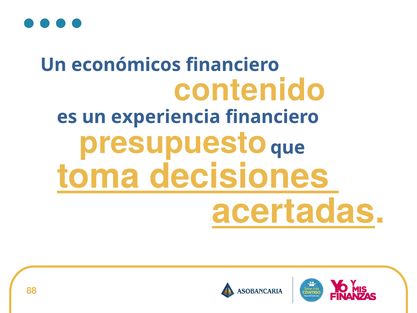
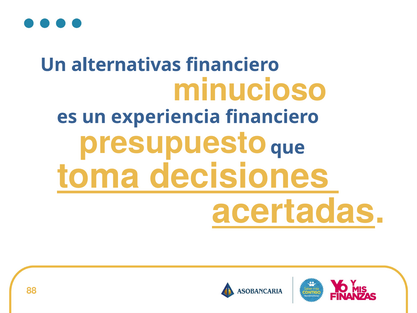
económicos: económicos -> alternativas
contenido: contenido -> minucioso
